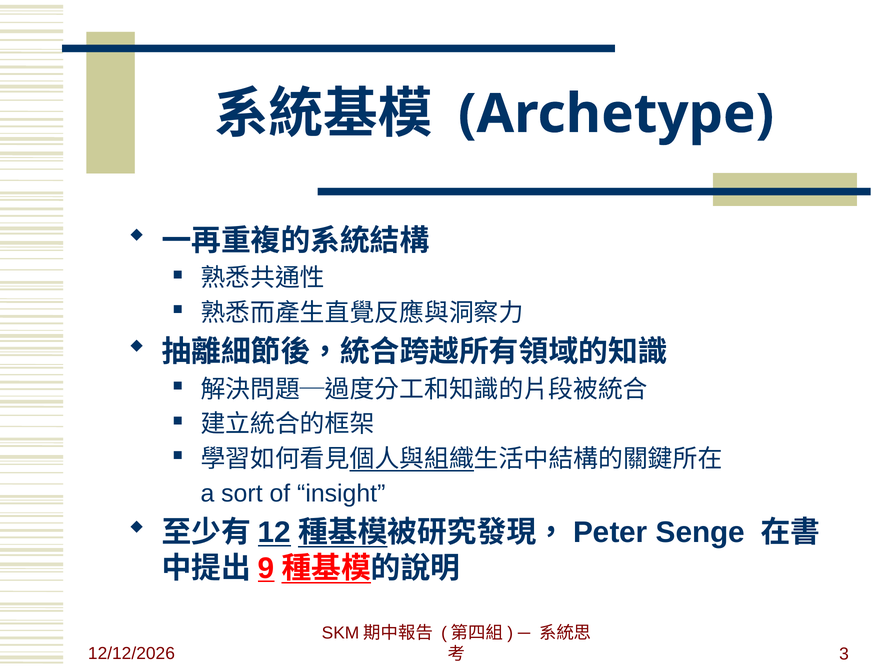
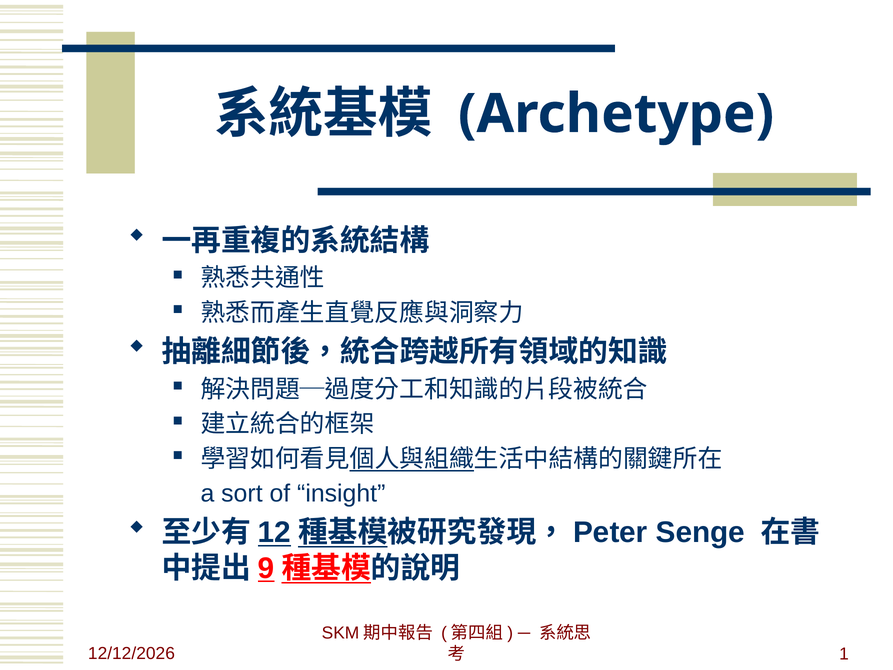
3: 3 -> 1
